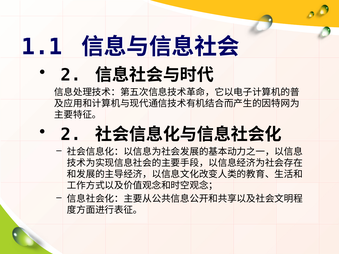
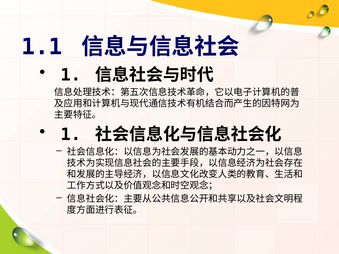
2 at (71, 75): 2 -> 1
2 at (71, 135): 2 -> 1
